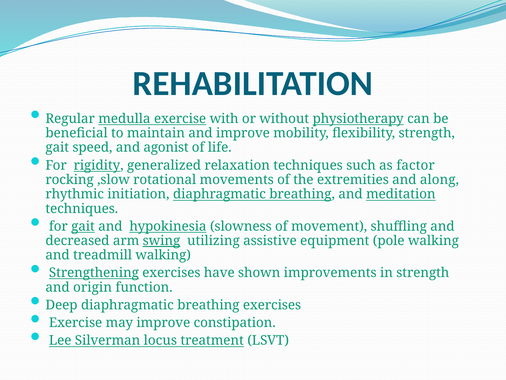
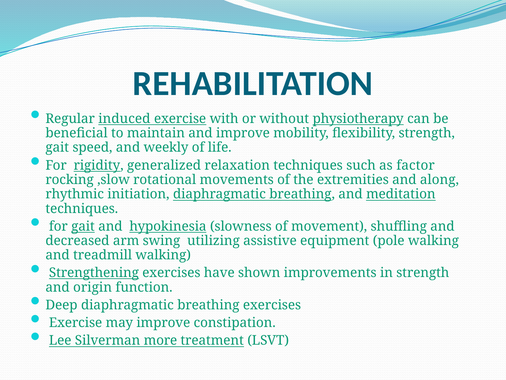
medulla: medulla -> induced
agonist: agonist -> weekly
swing underline: present -> none
locus: locus -> more
